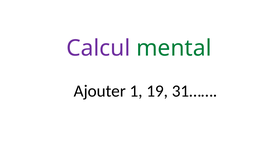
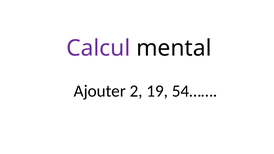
mental colour: green -> black
1: 1 -> 2
31……: 31…… -> 54……
